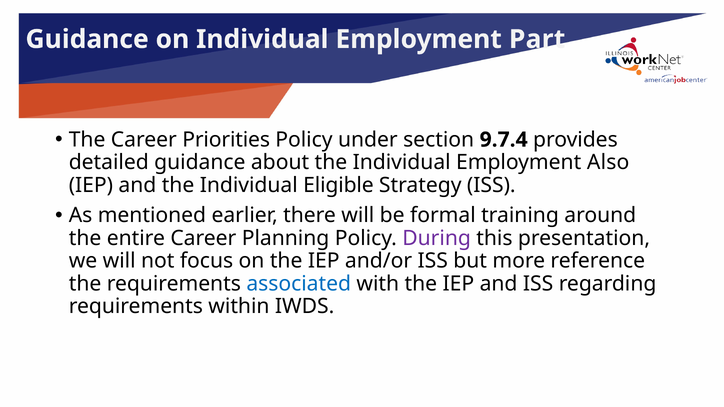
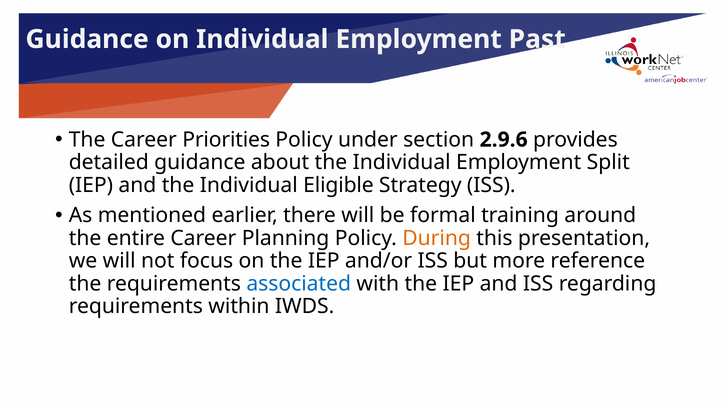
Part: Part -> Past
9.7.4: 9.7.4 -> 2.9.6
Also: Also -> Split
During colour: purple -> orange
